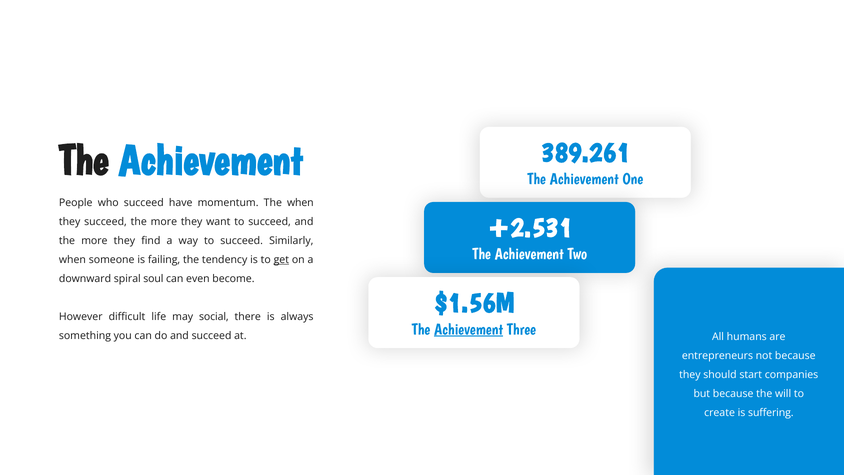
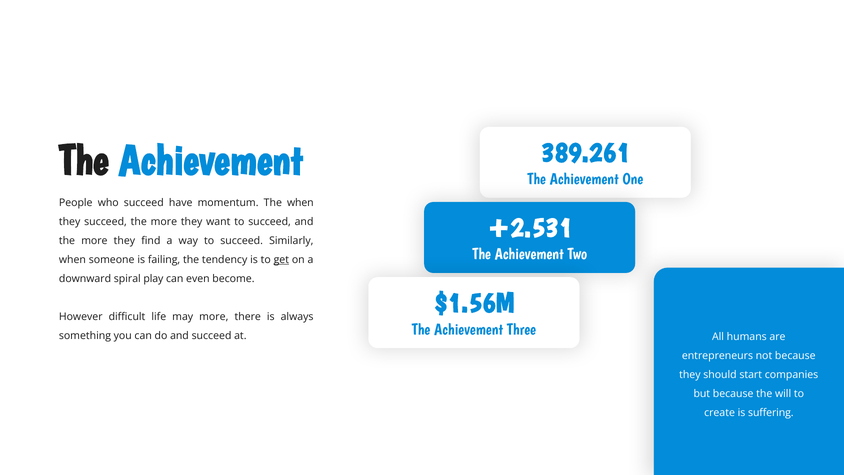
soul: soul -> play
may social: social -> more
Achievement at (469, 329) underline: present -> none
